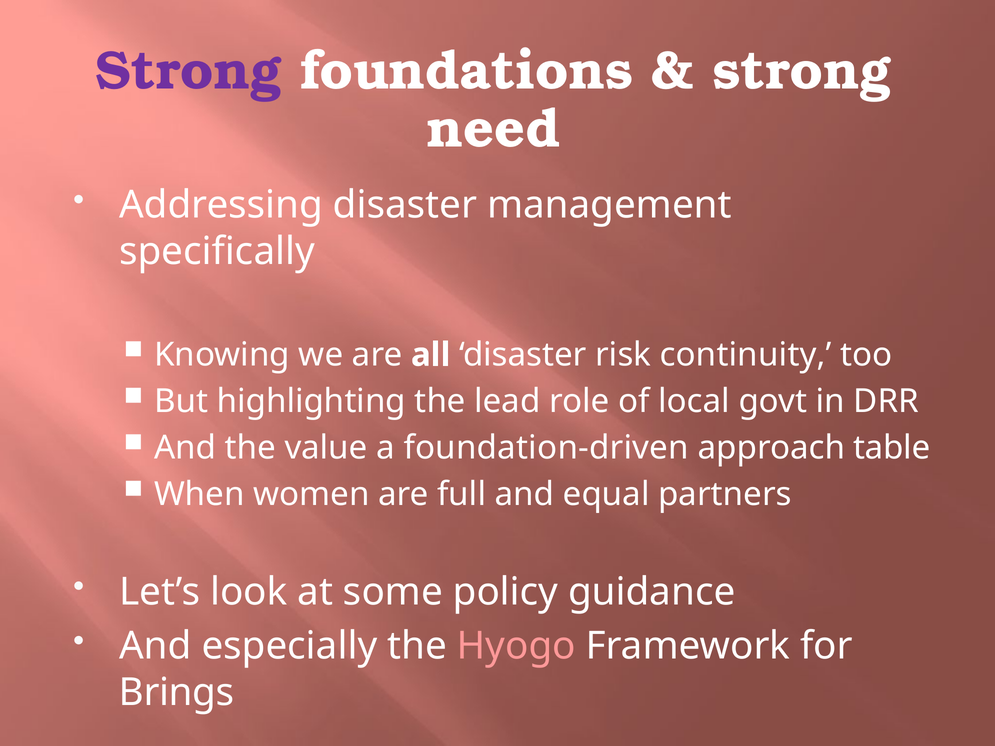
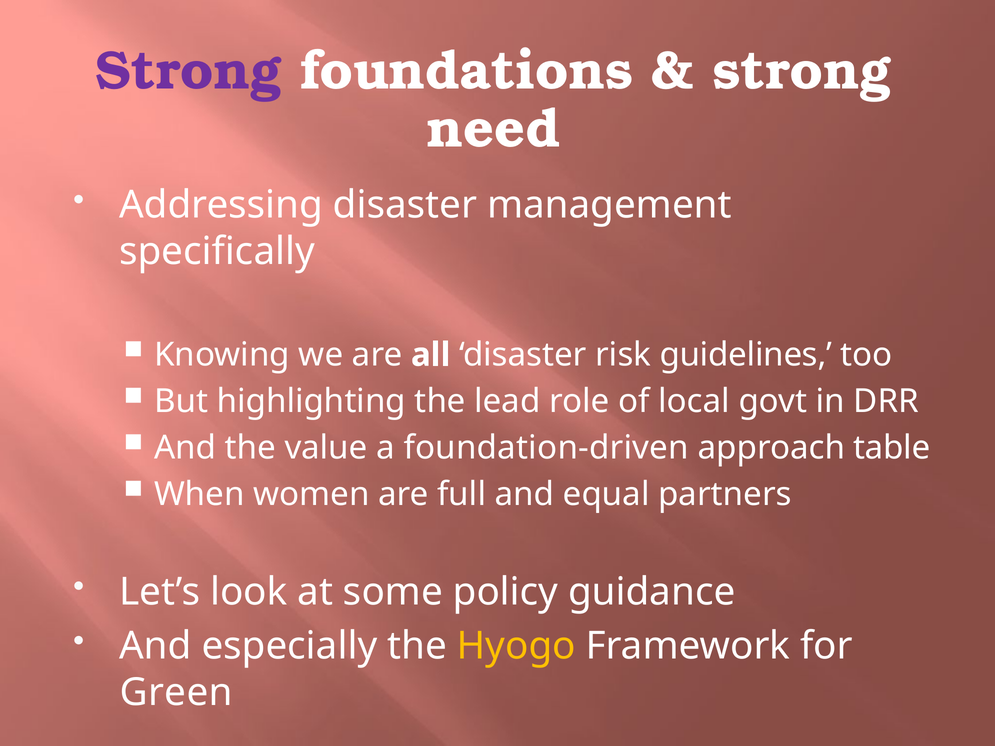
continuity: continuity -> guidelines
Hyogo colour: pink -> yellow
Brings: Brings -> Green
